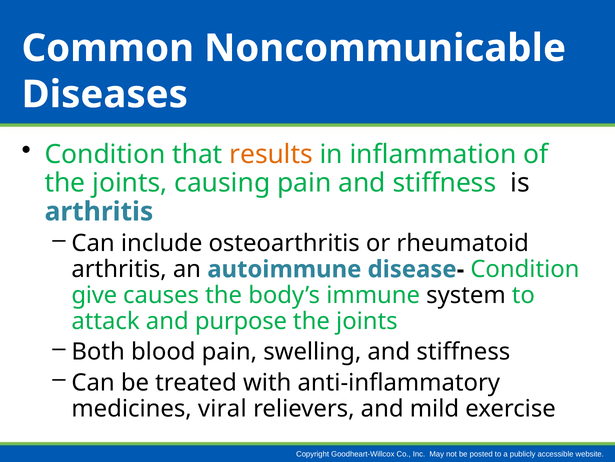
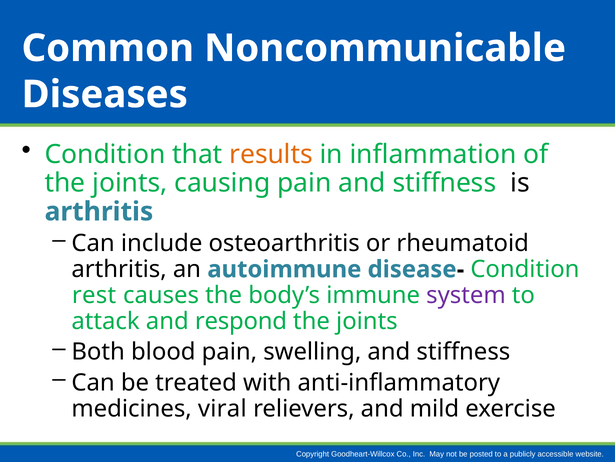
give: give -> rest
system colour: black -> purple
purpose: purpose -> respond
